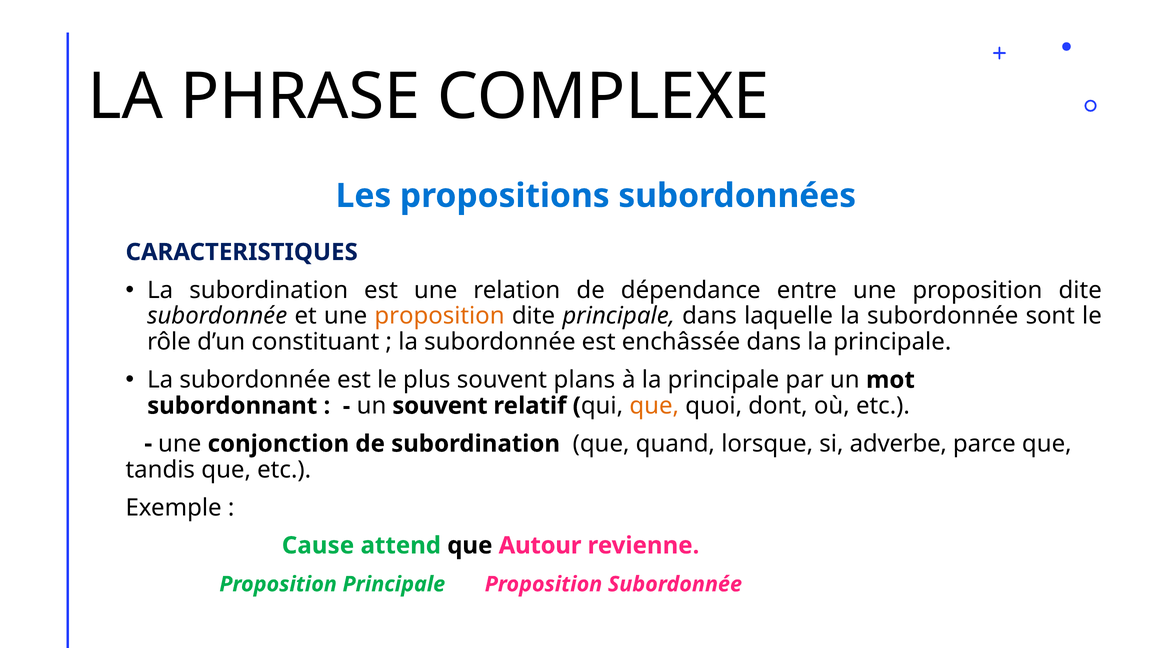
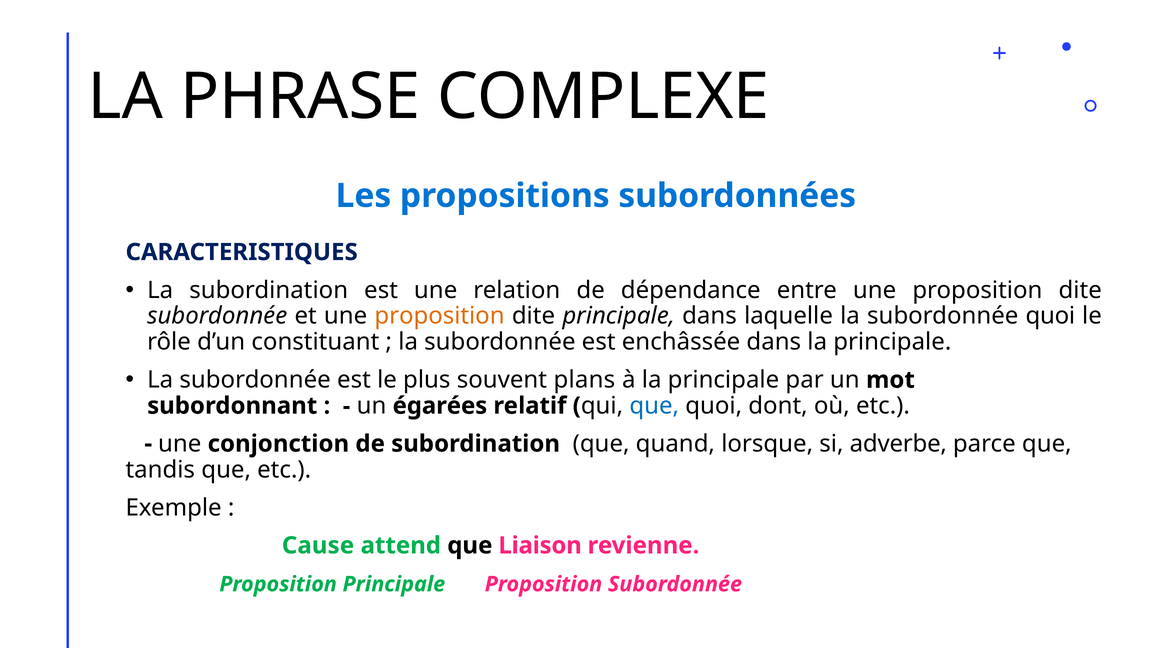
subordonnée sont: sont -> quoi
un souvent: souvent -> égarées
que at (654, 406) colour: orange -> blue
Autour: Autour -> Liaison
